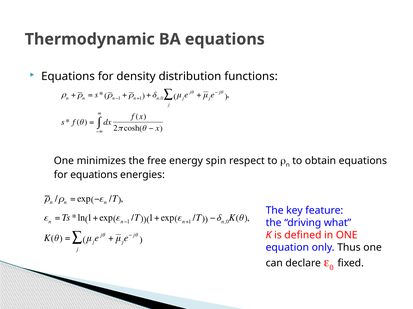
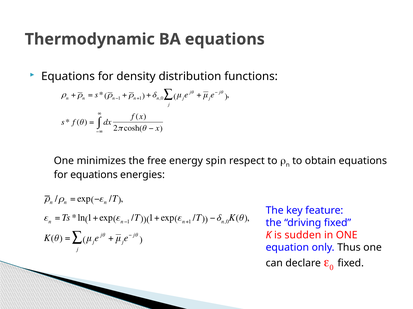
driving what: what -> fixed
defined: defined -> sudden
